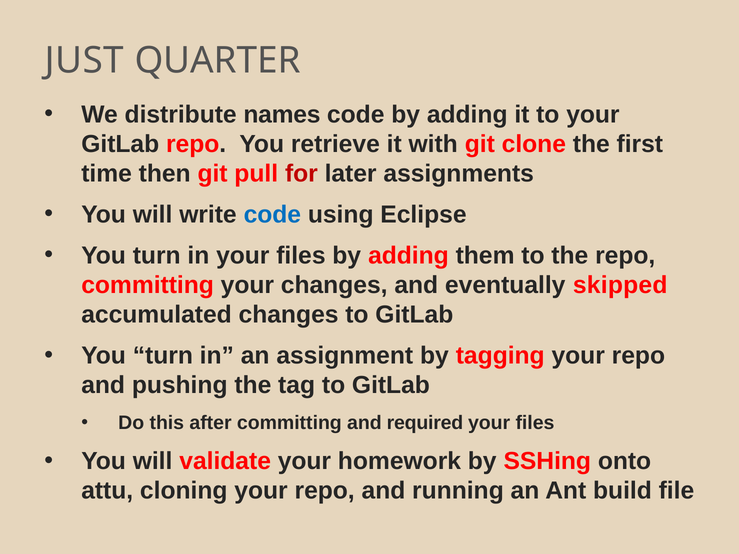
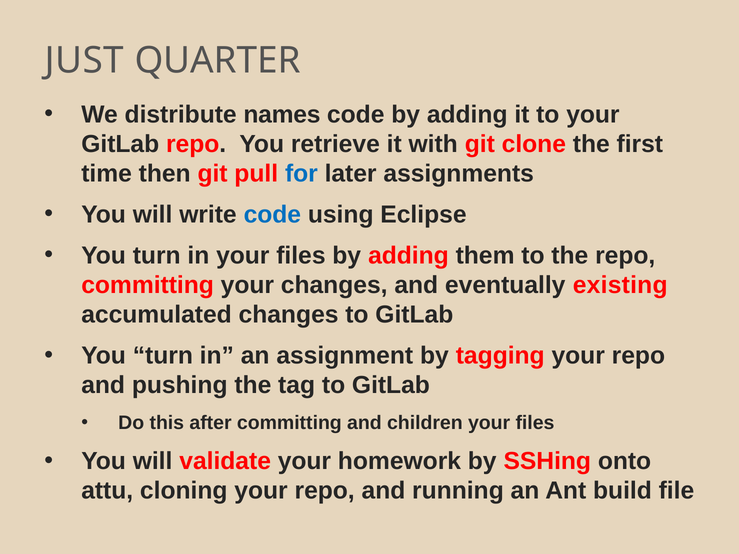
for colour: red -> blue
skipped: skipped -> existing
required: required -> children
